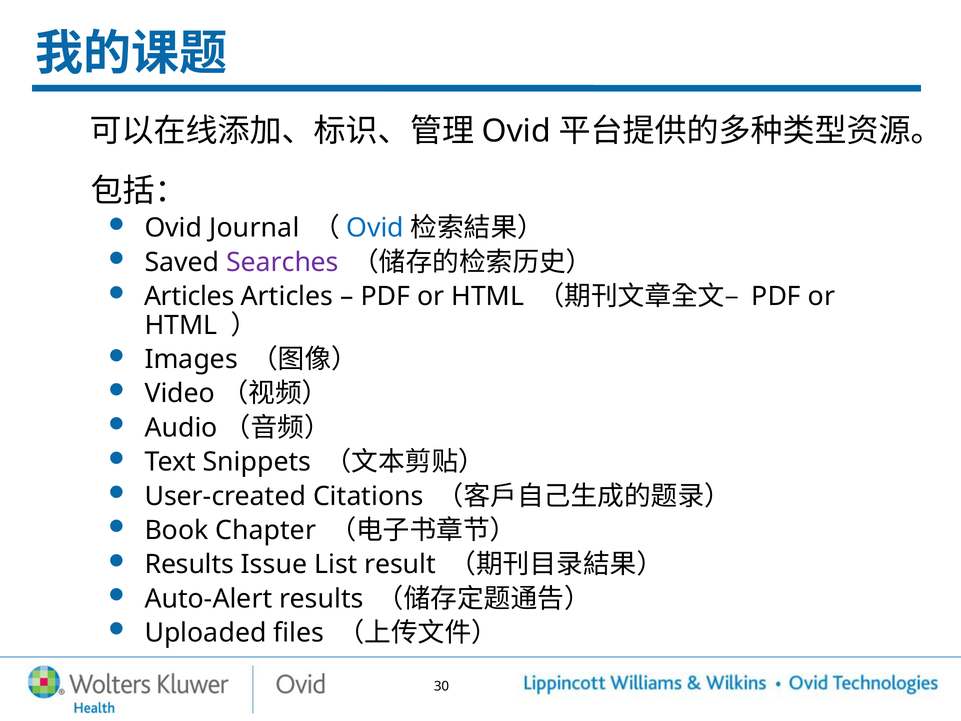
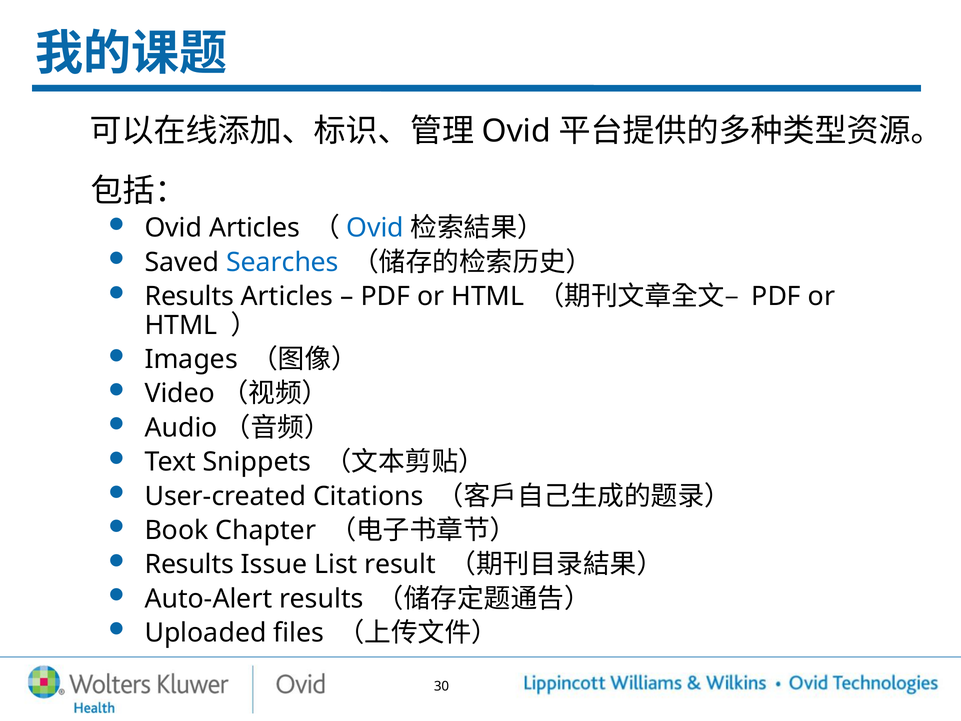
Ovid Journal: Journal -> Articles
Searches colour: purple -> blue
Articles at (189, 296): Articles -> Results
